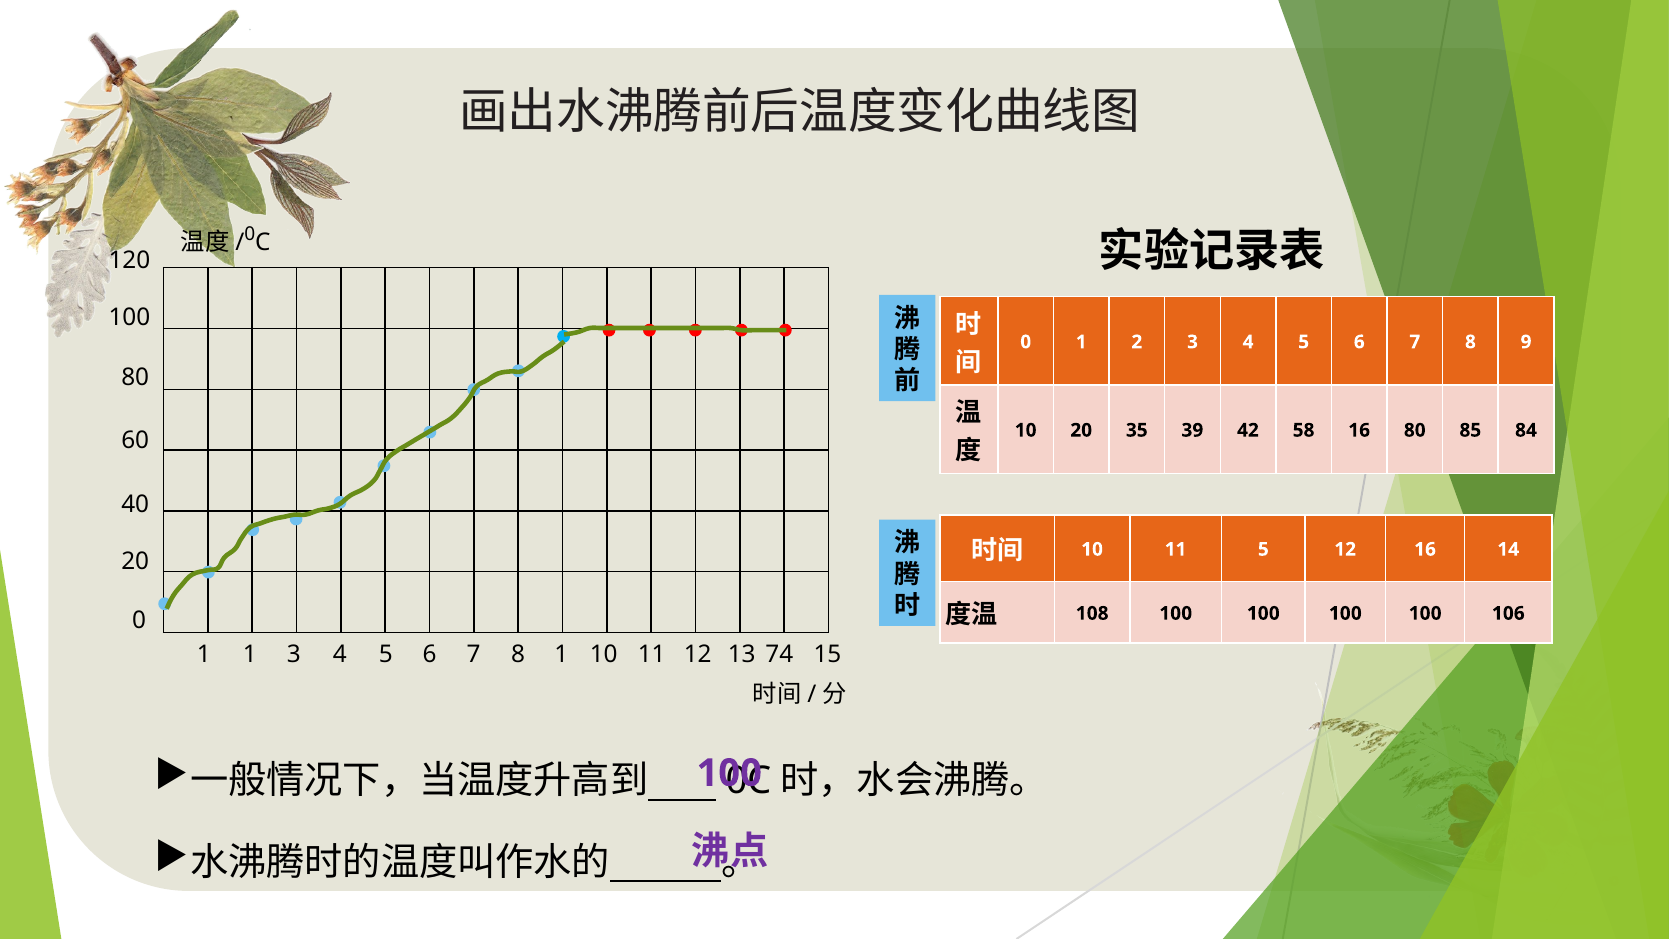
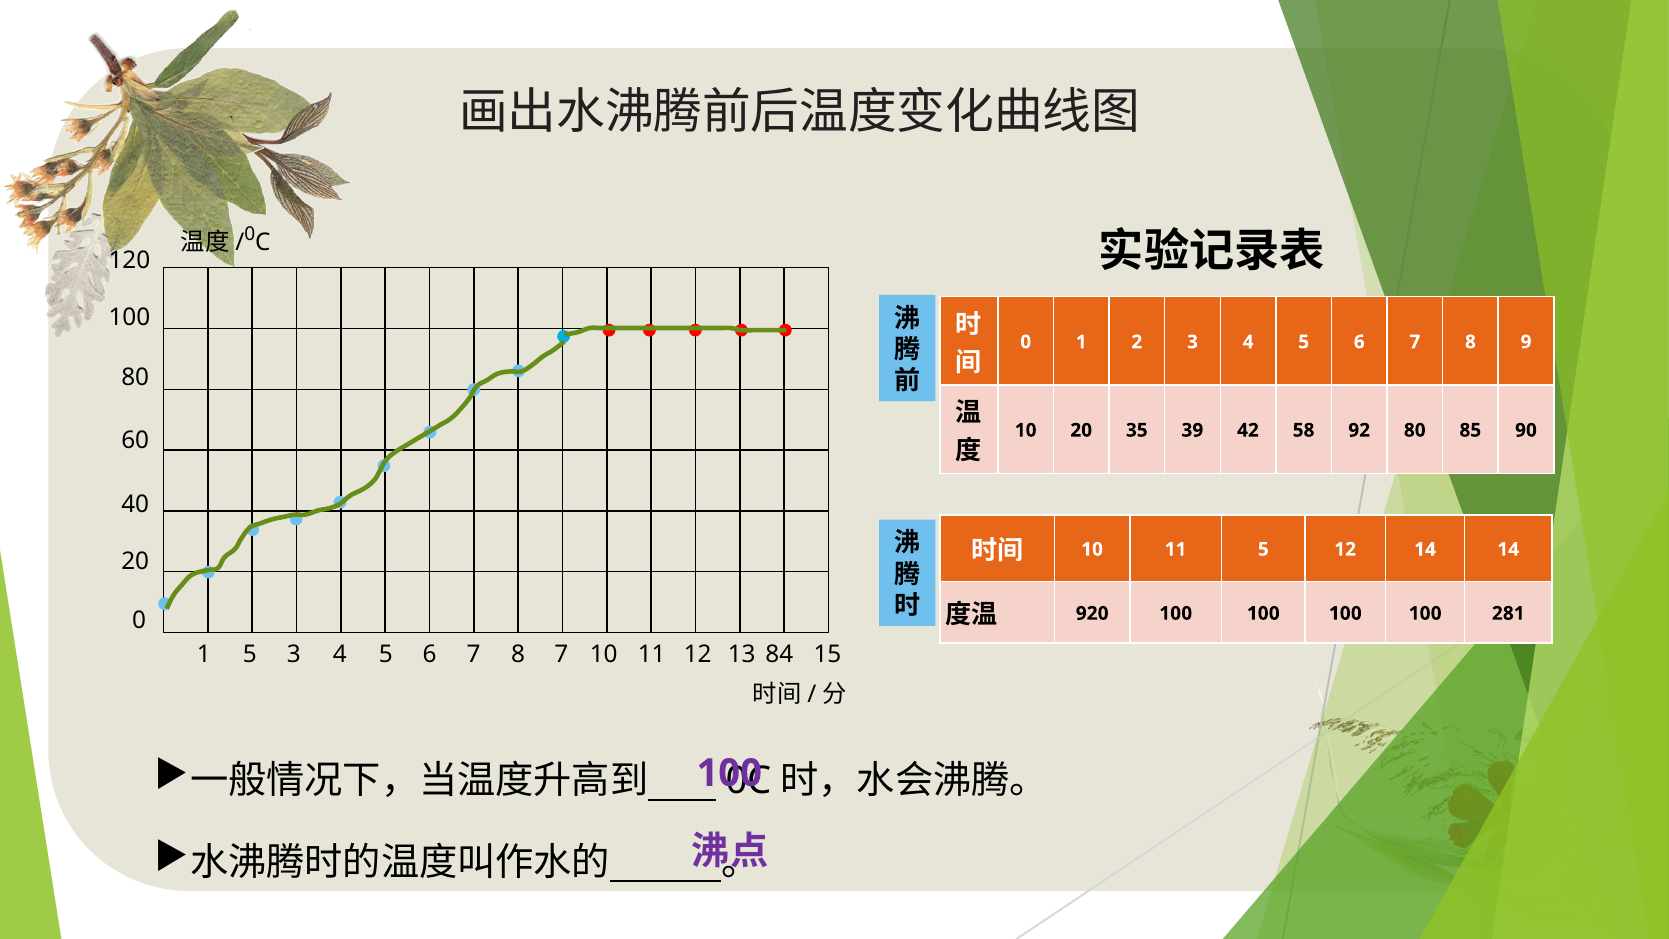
58 16: 16 -> 92
84: 84 -> 90
12 16: 16 -> 14
108: 108 -> 920
106: 106 -> 281
1 1: 1 -> 5
7 1: 1 -> 7
74: 74 -> 84
